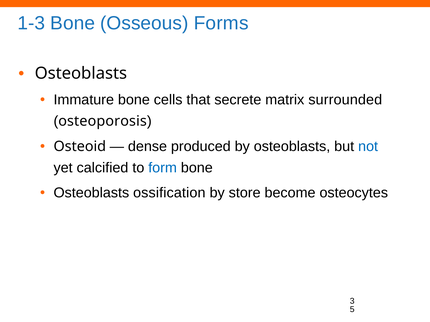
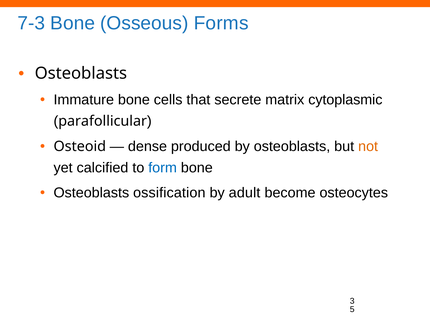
1-3: 1-3 -> 7-3
surrounded: surrounded -> cytoplasmic
osteoporosis: osteoporosis -> parafollicular
not colour: blue -> orange
store: store -> adult
